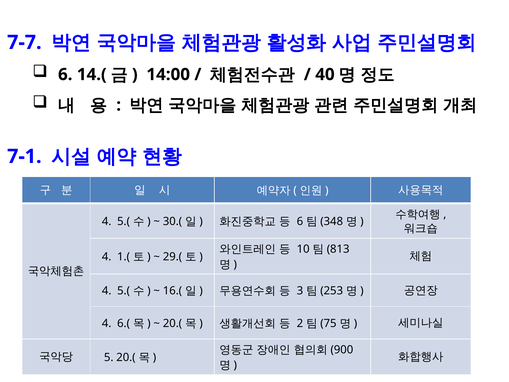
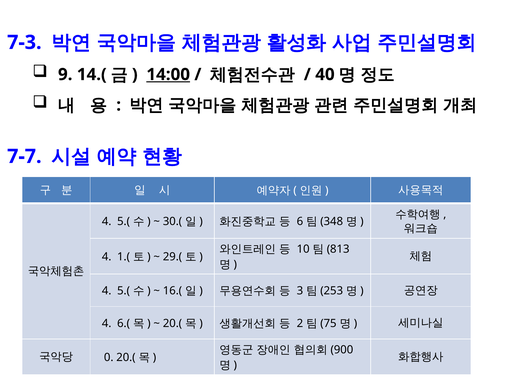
7-7: 7-7 -> 7-3
6 at (65, 74): 6 -> 9
14:00 underline: none -> present
7-1: 7-1 -> 7-7
5: 5 -> 0
